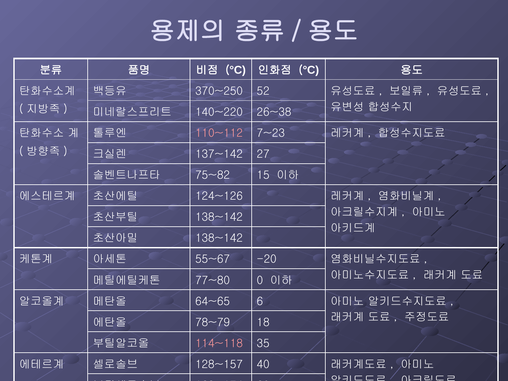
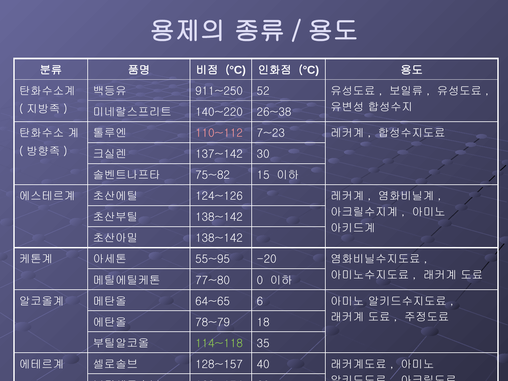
370~250: 370~250 -> 911~250
27: 27 -> 30
55~67: 55~67 -> 55~95
114~118 colour: pink -> light green
